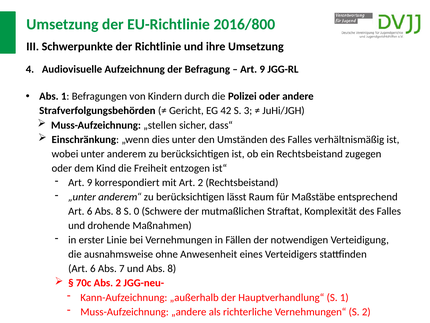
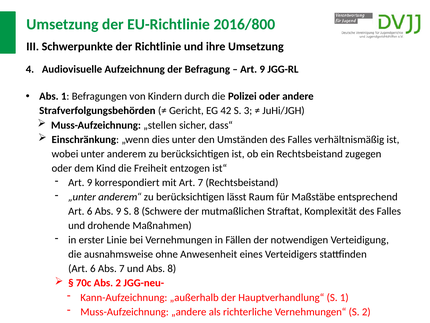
Art 2: 2 -> 7
6 Abs 8: 8 -> 9
S 0: 0 -> 8
